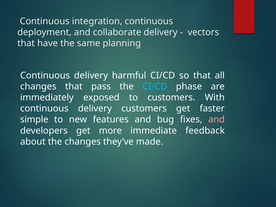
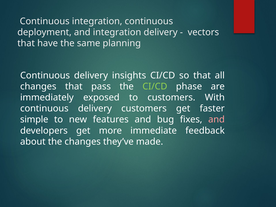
and collaborate: collaborate -> integration
harmful: harmful -> insights
CI/CD at (155, 86) colour: light blue -> light green
